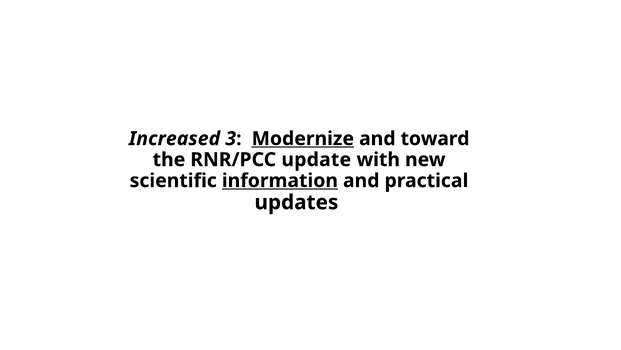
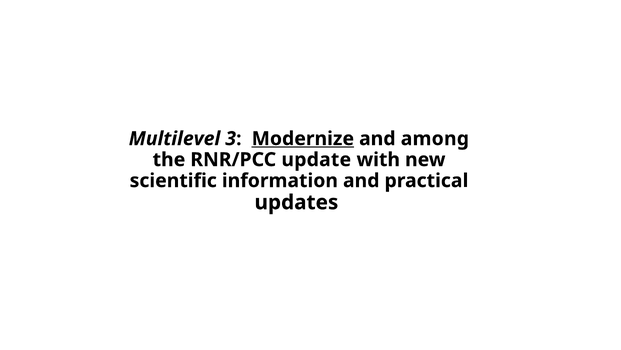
Increased: Increased -> Multilevel
toward: toward -> among
information underline: present -> none
